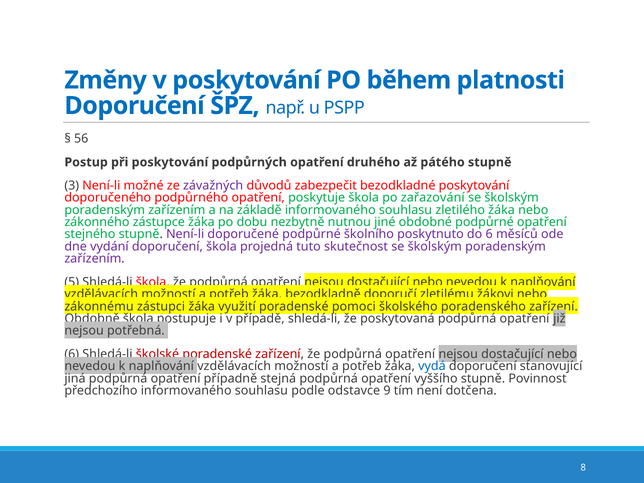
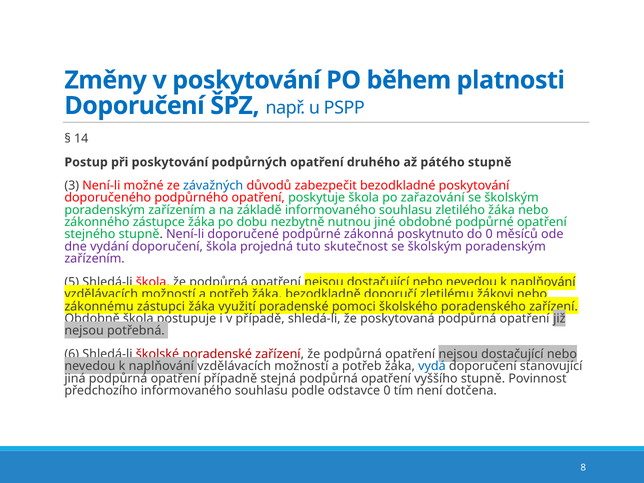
56: 56 -> 14
závažných colour: purple -> blue
školního: školního -> zákonná
do 6: 6 -> 0
odstavce 9: 9 -> 0
